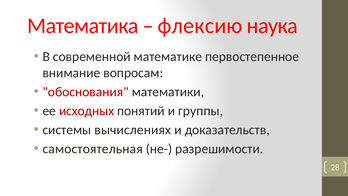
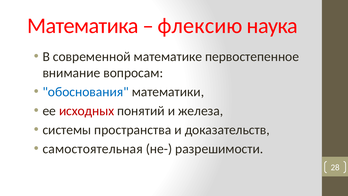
обоснования colour: red -> blue
группы: группы -> железа
вычислениях: вычислениях -> пространства
